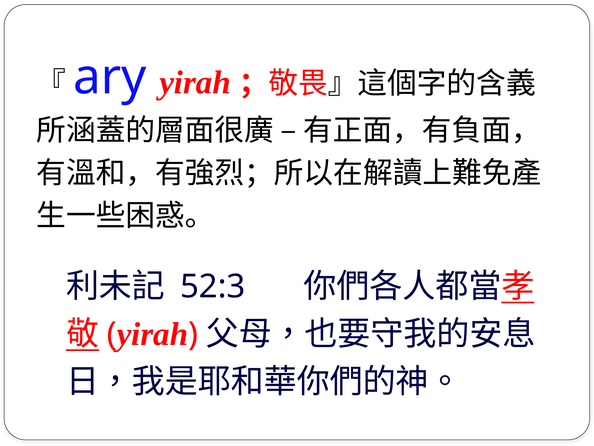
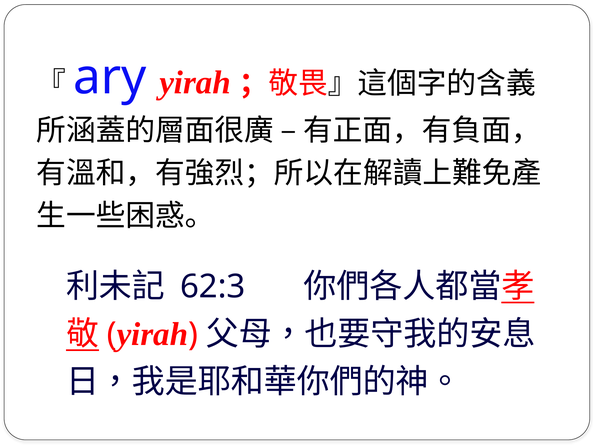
52:3: 52:3 -> 62:3
